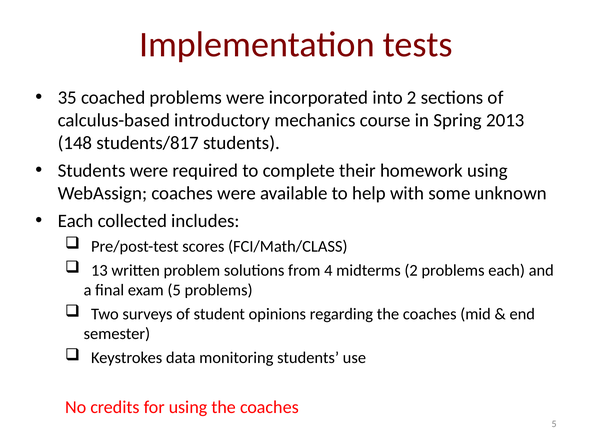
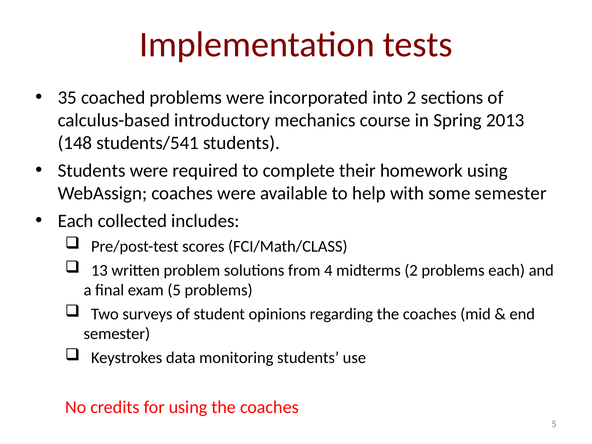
students/817: students/817 -> students/541
some unknown: unknown -> semester
